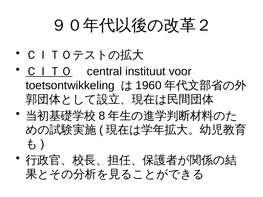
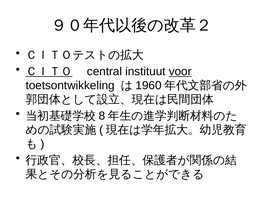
voor underline: none -> present
